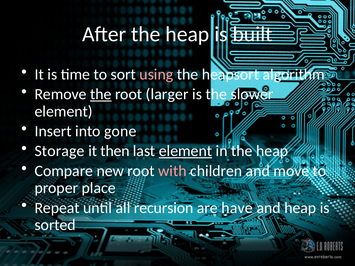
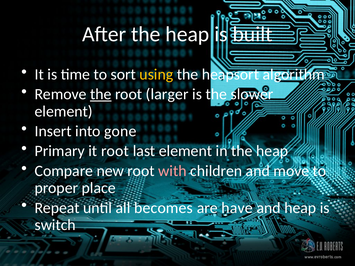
using colour: pink -> yellow
Storage: Storage -> Primary
it then: then -> root
element at (185, 151) underline: present -> none
recursion: recursion -> becomes
sorted: sorted -> switch
